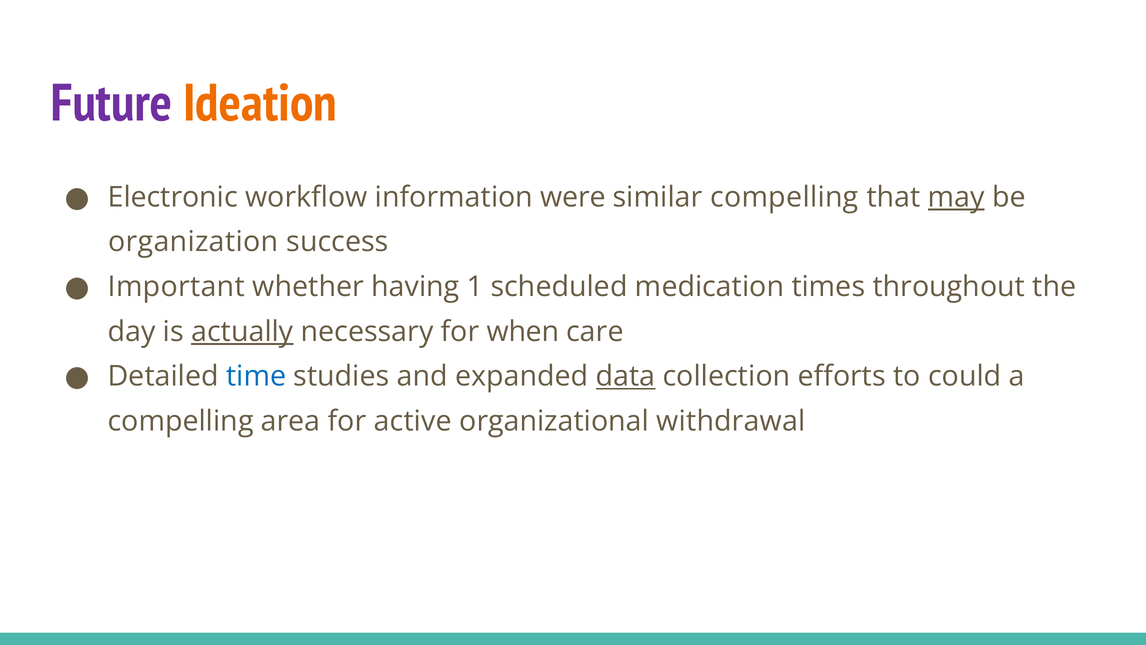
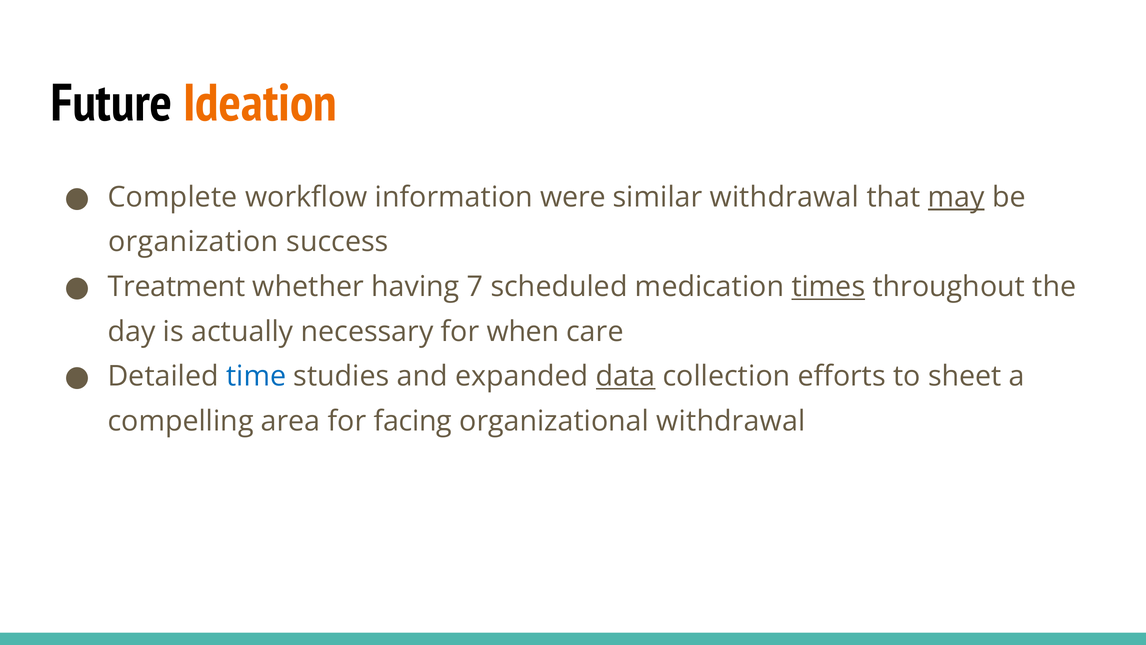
Future colour: purple -> black
Electronic: Electronic -> Complete
similar compelling: compelling -> withdrawal
Important: Important -> Treatment
1: 1 -> 7
times underline: none -> present
actually underline: present -> none
could: could -> sheet
active: active -> facing
